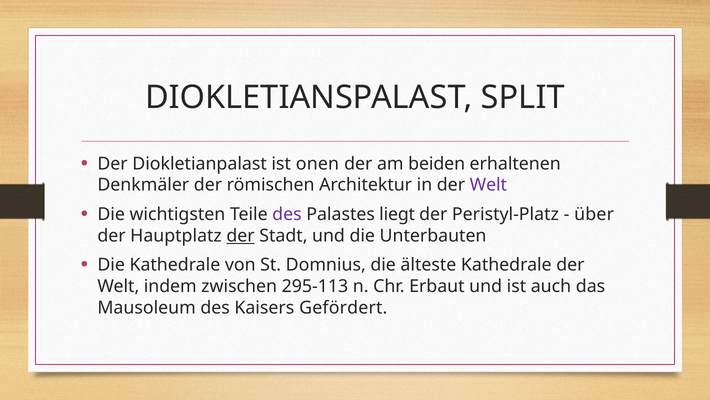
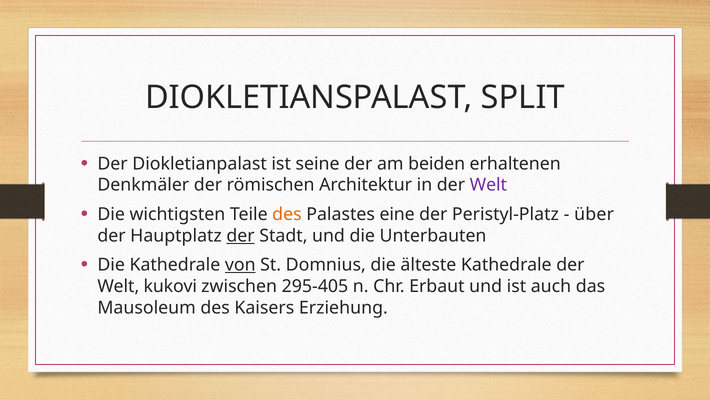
onen: onen -> seine
des at (287, 214) colour: purple -> orange
liegt: liegt -> eine
von underline: none -> present
indem: indem -> kukovi
295-113: 295-113 -> 295-405
Gefördert: Gefördert -> Erziehung
